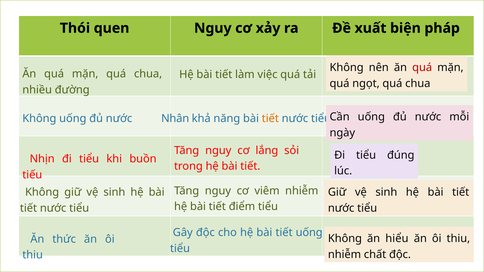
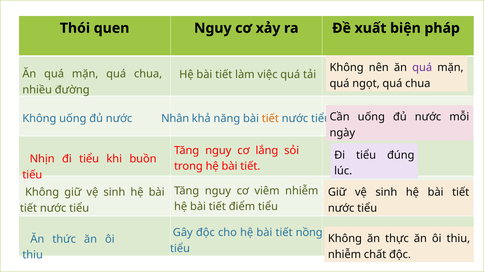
quá at (422, 68) colour: red -> purple
tiết uống: uống -> nồng
hiểu: hiểu -> thực
